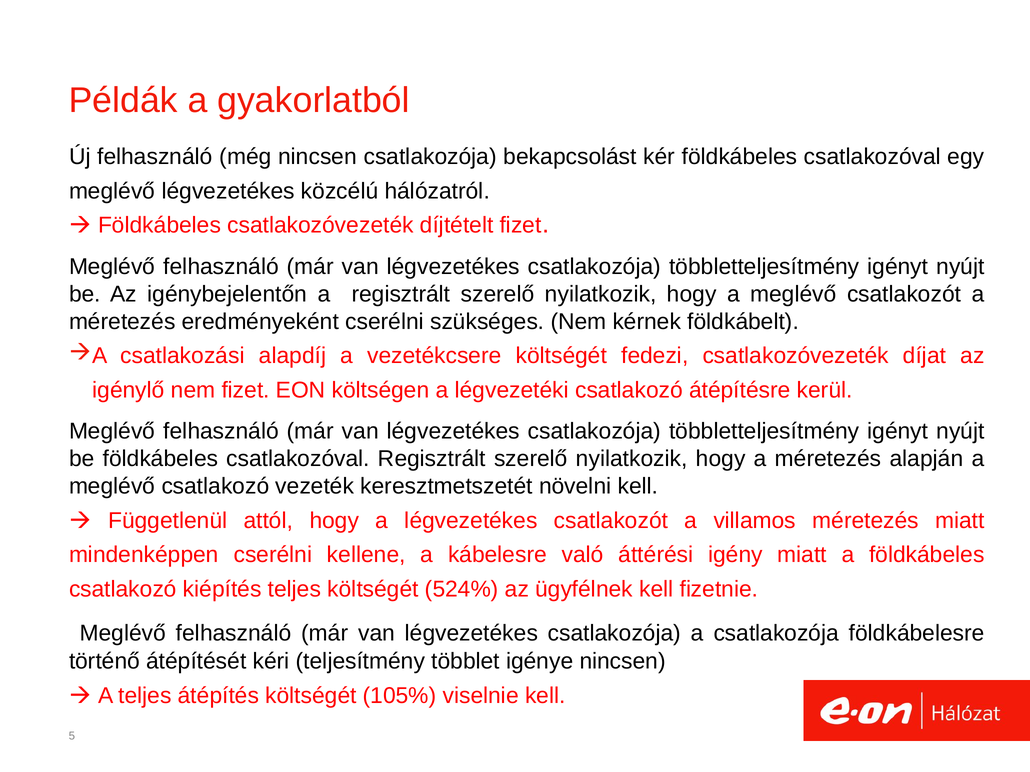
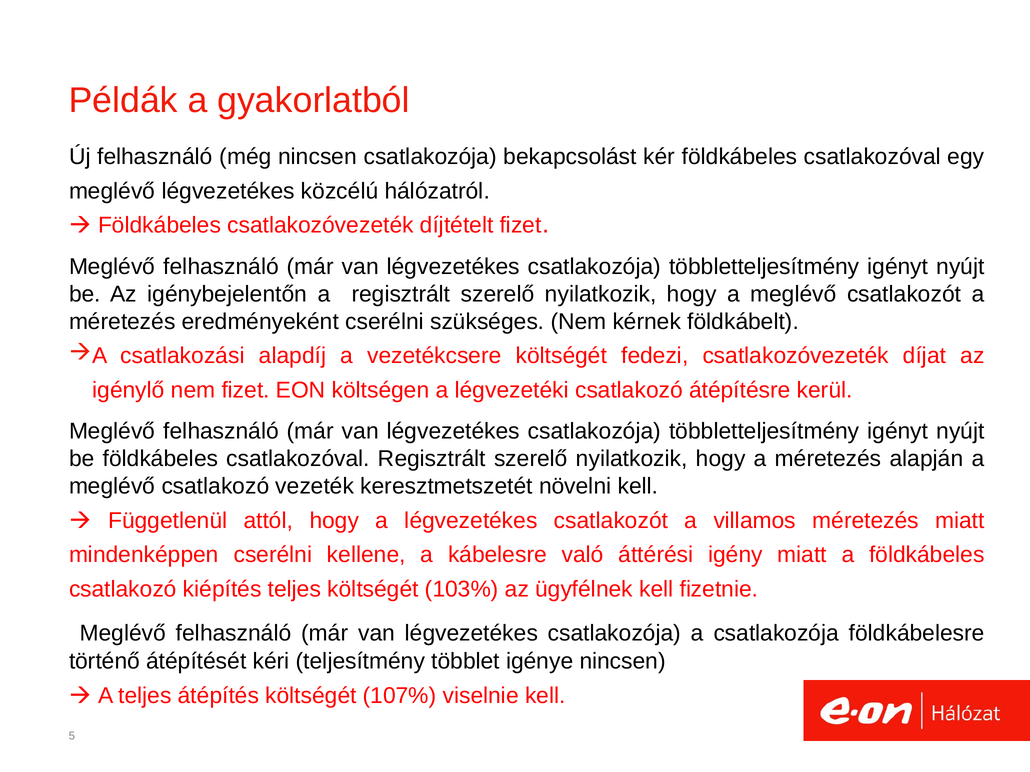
524%: 524% -> 103%
105%: 105% -> 107%
